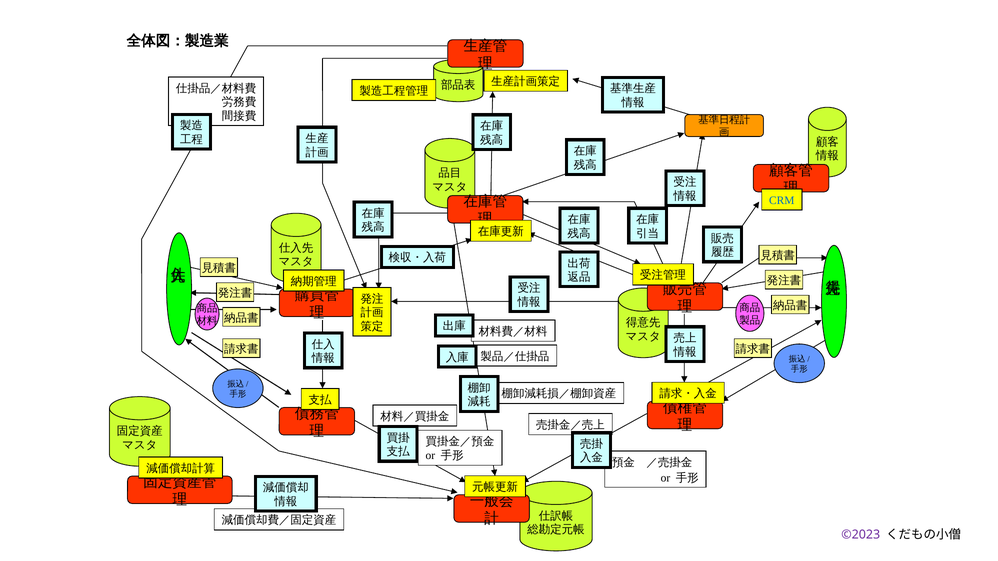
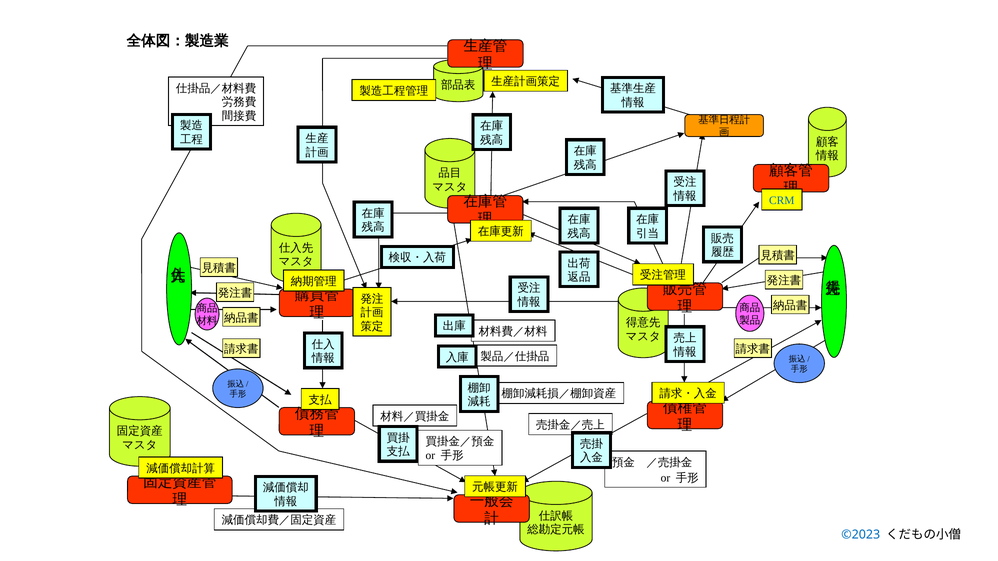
©2023 colour: purple -> blue
